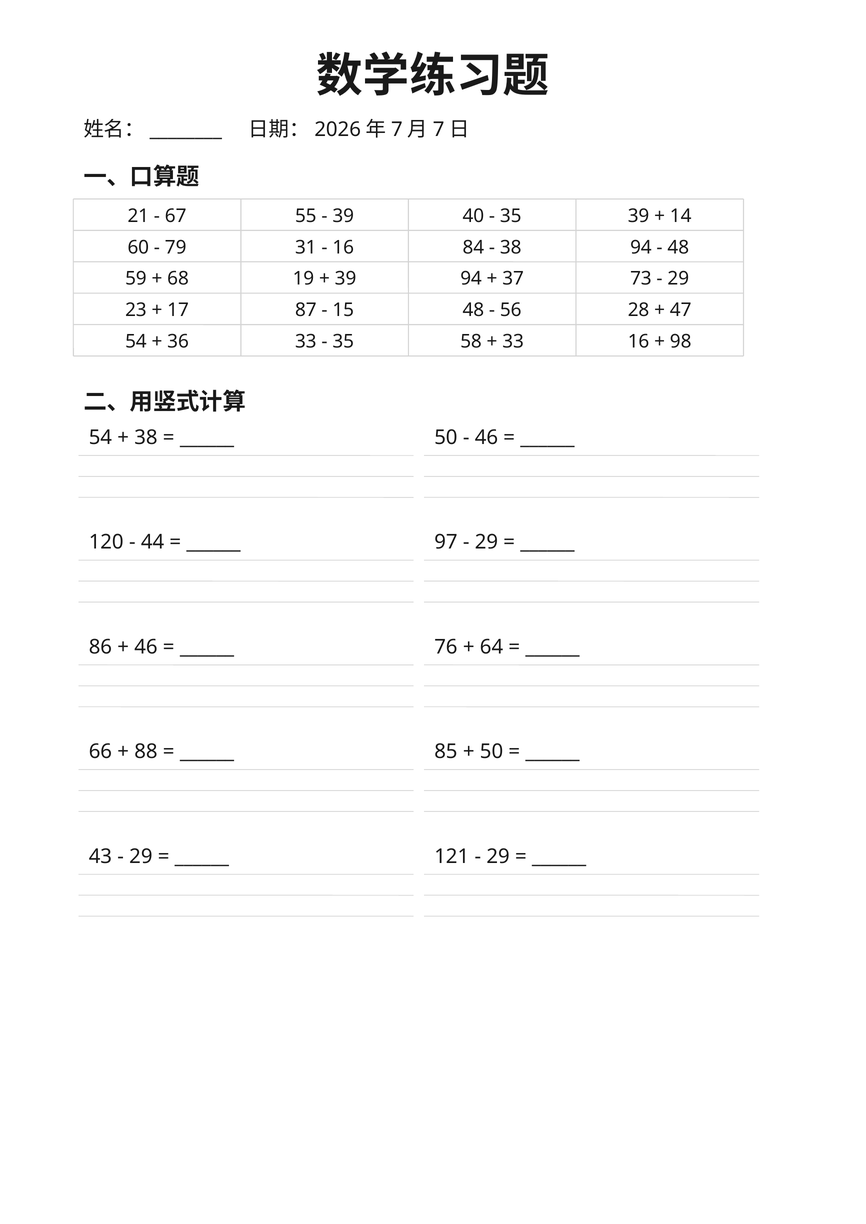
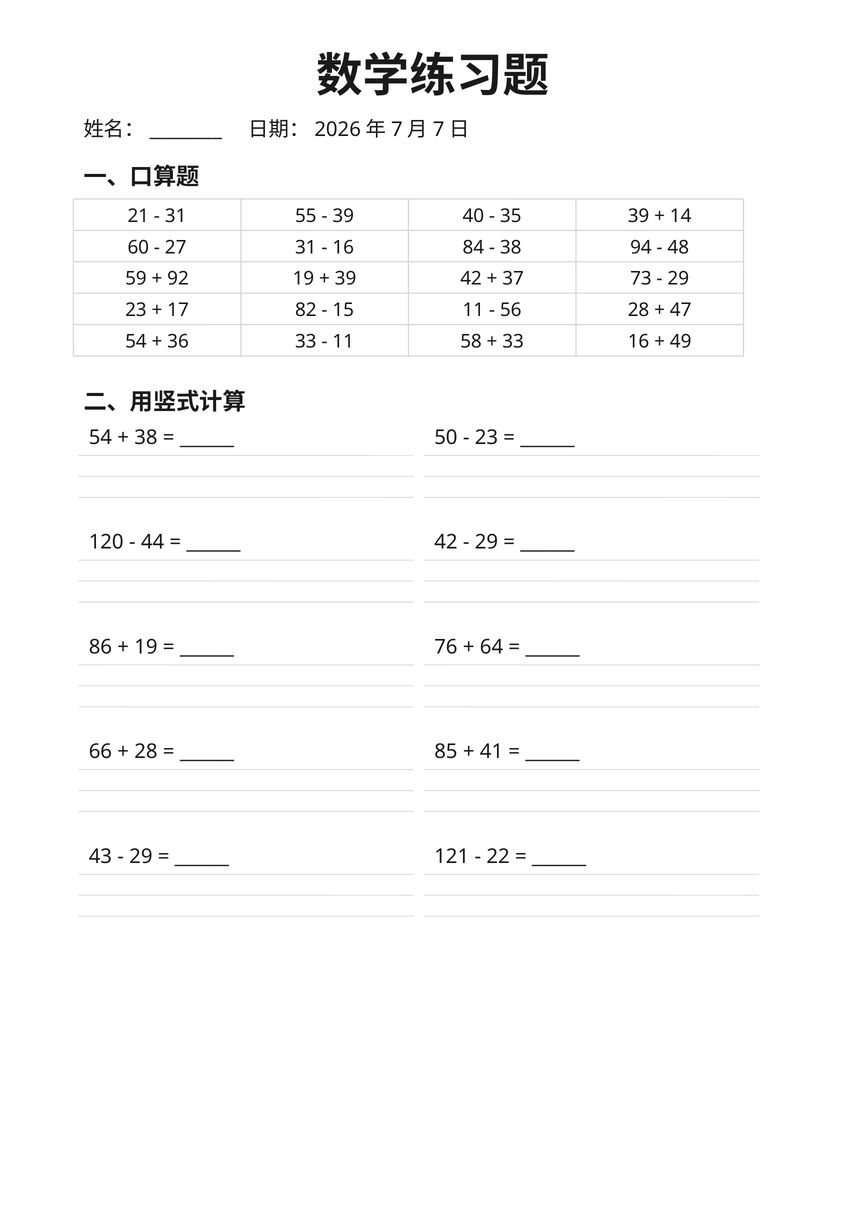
67 at (176, 216): 67 -> 31
79: 79 -> 27
68: 68 -> 92
39 94: 94 -> 42
87: 87 -> 82
15 48: 48 -> 11
35 at (343, 342): 35 -> 11
98: 98 -> 49
46 at (486, 438): 46 -> 23
97 at (446, 542): 97 -> 42
46 at (146, 647): 46 -> 19
88 at (146, 752): 88 -> 28
50 at (492, 752): 50 -> 41
29 at (498, 856): 29 -> 22
